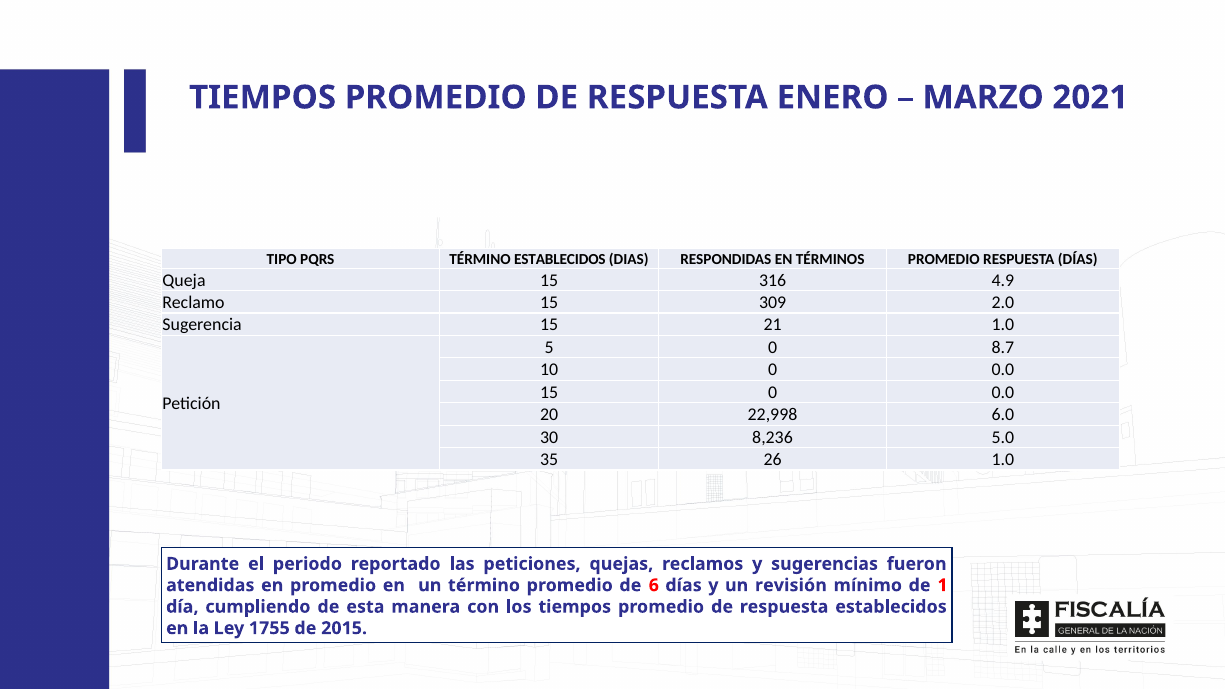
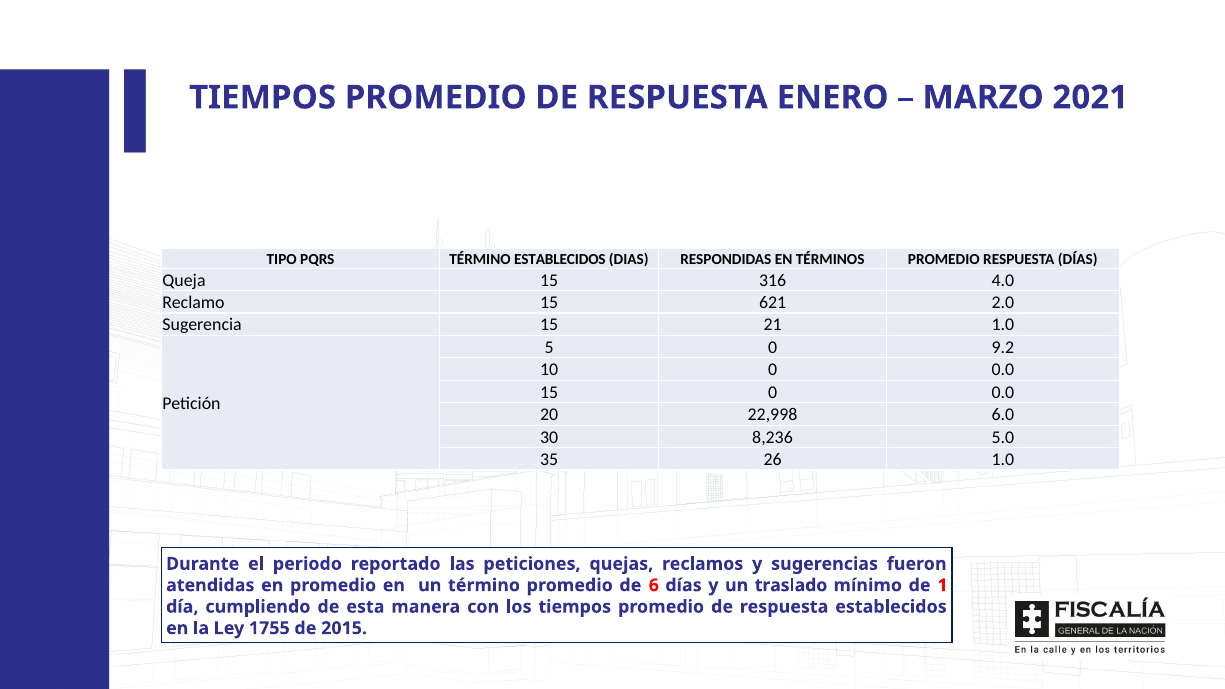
4.9: 4.9 -> 4.0
309: 309 -> 621
8.7: 8.7 -> 9.2
revisión: revisión -> traslado
